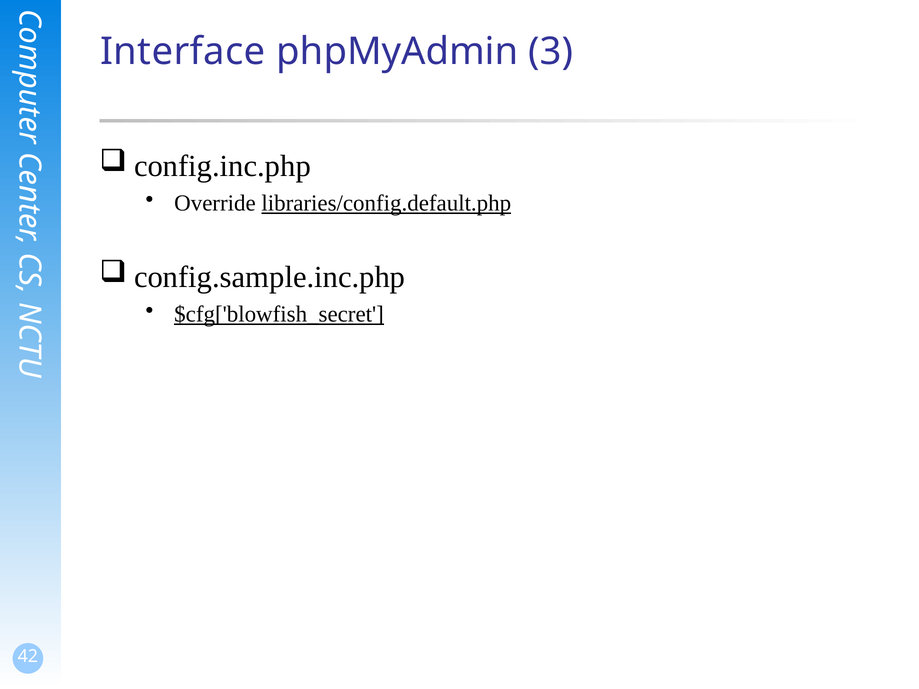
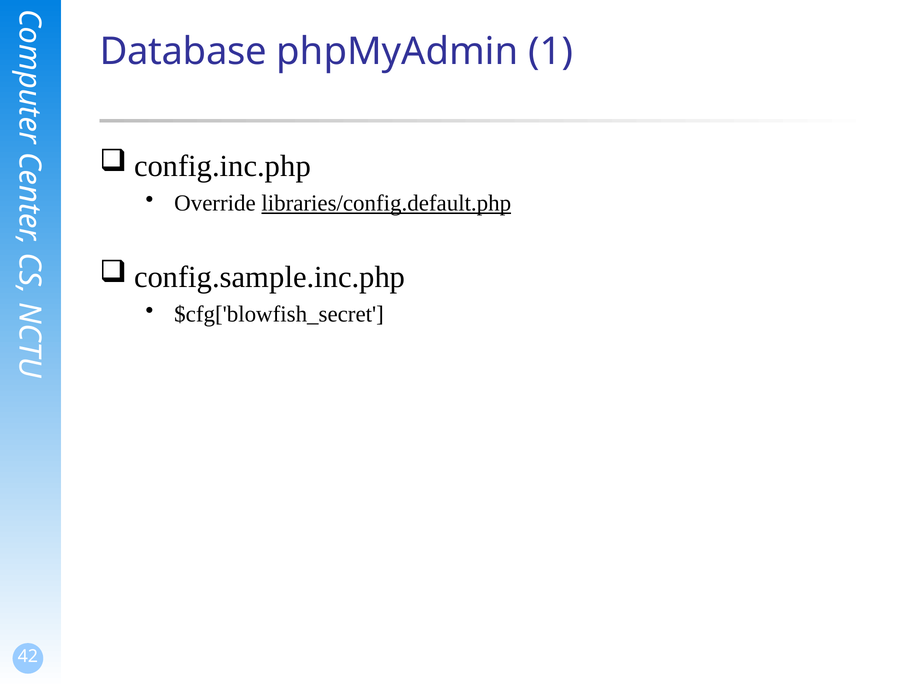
Interface: Interface -> Database
3: 3 -> 1
$cfg['blowfish_secret underline: present -> none
